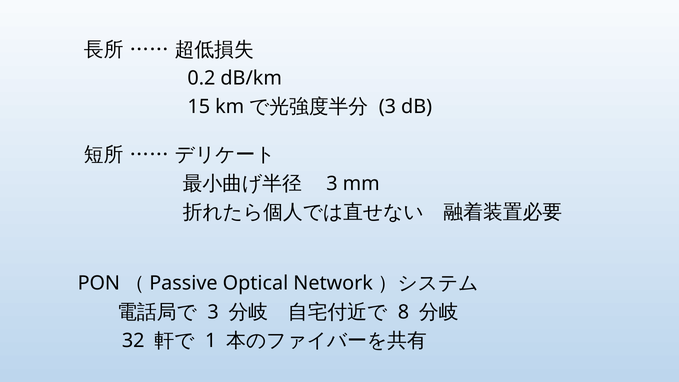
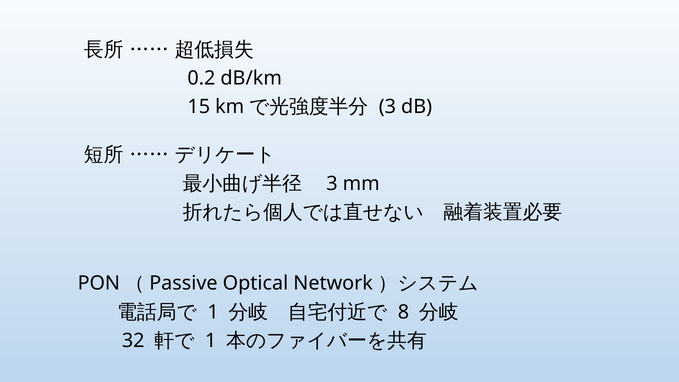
3 at (213, 312): 3 -> 1
